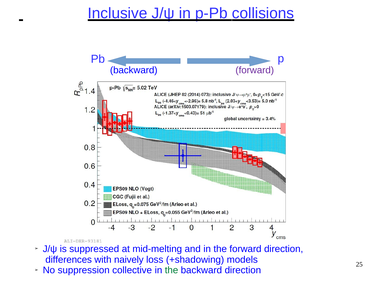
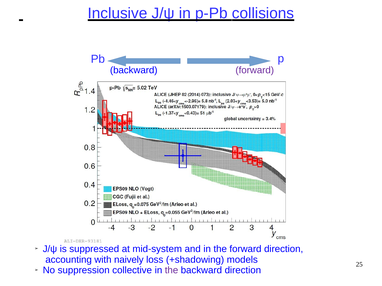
mid-melting: mid-melting -> mid-system
differences: differences -> accounting
the at (172, 270) colour: green -> purple
